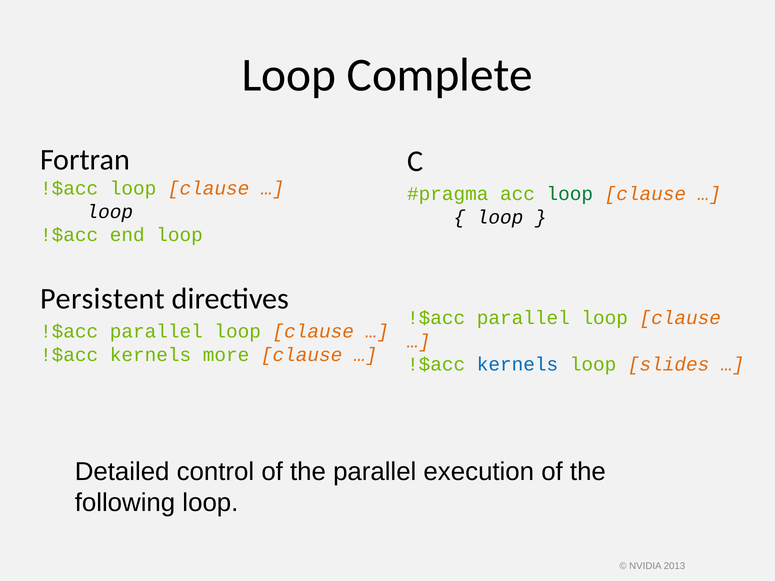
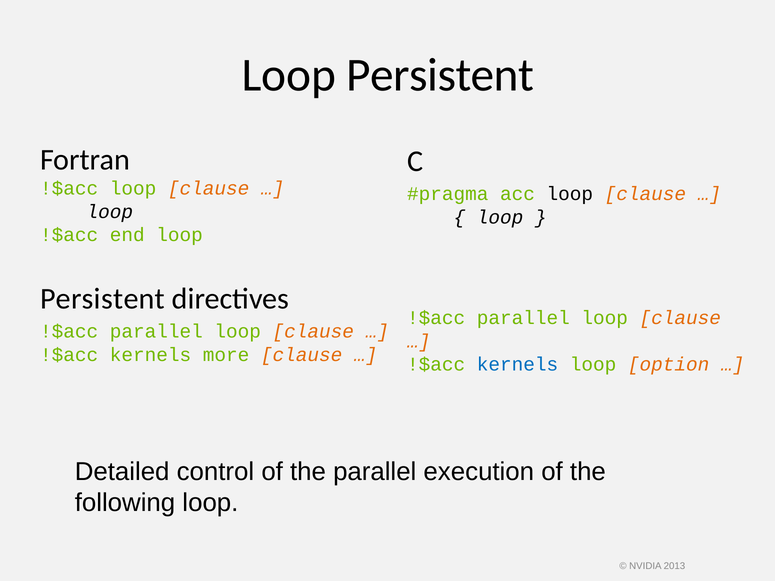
Complete at (440, 75): Complete -> Persistent
loop at (570, 194) colour: green -> black
slides: slides -> option
